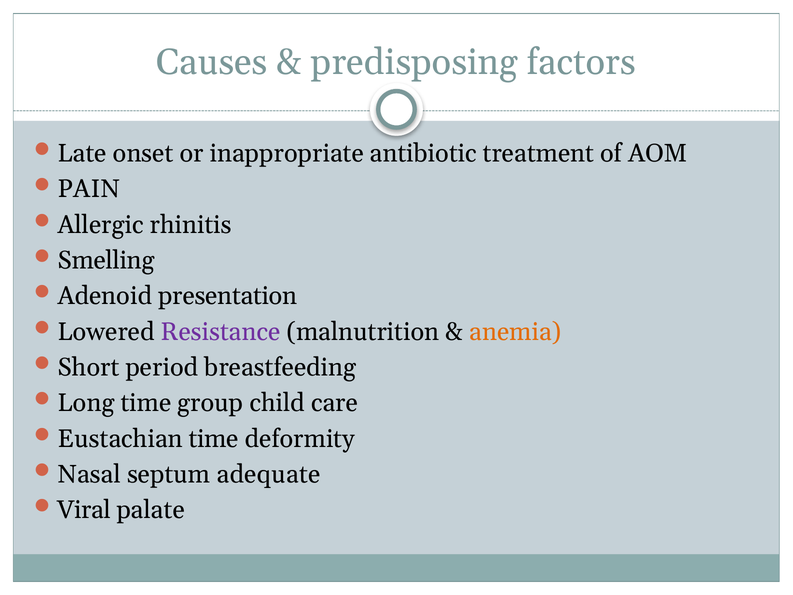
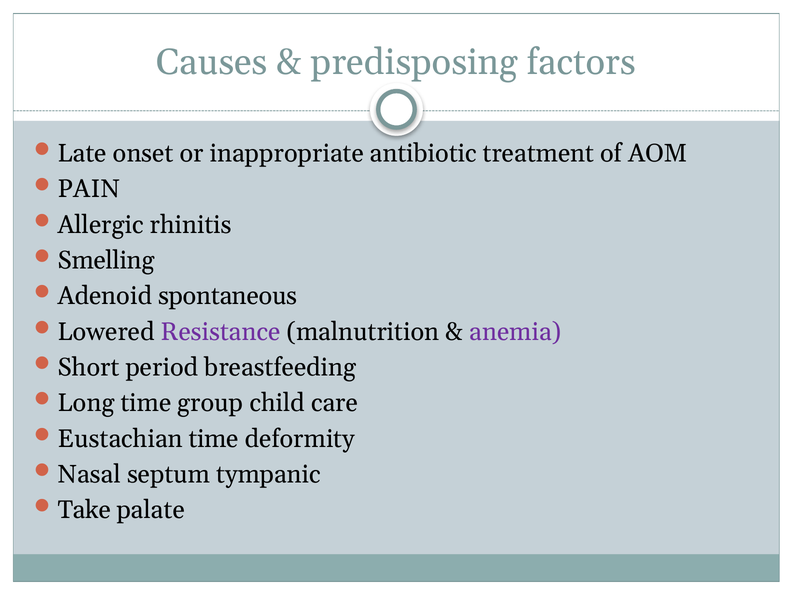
presentation: presentation -> spontaneous
anemia colour: orange -> purple
adequate: adequate -> tympanic
Viral: Viral -> Take
